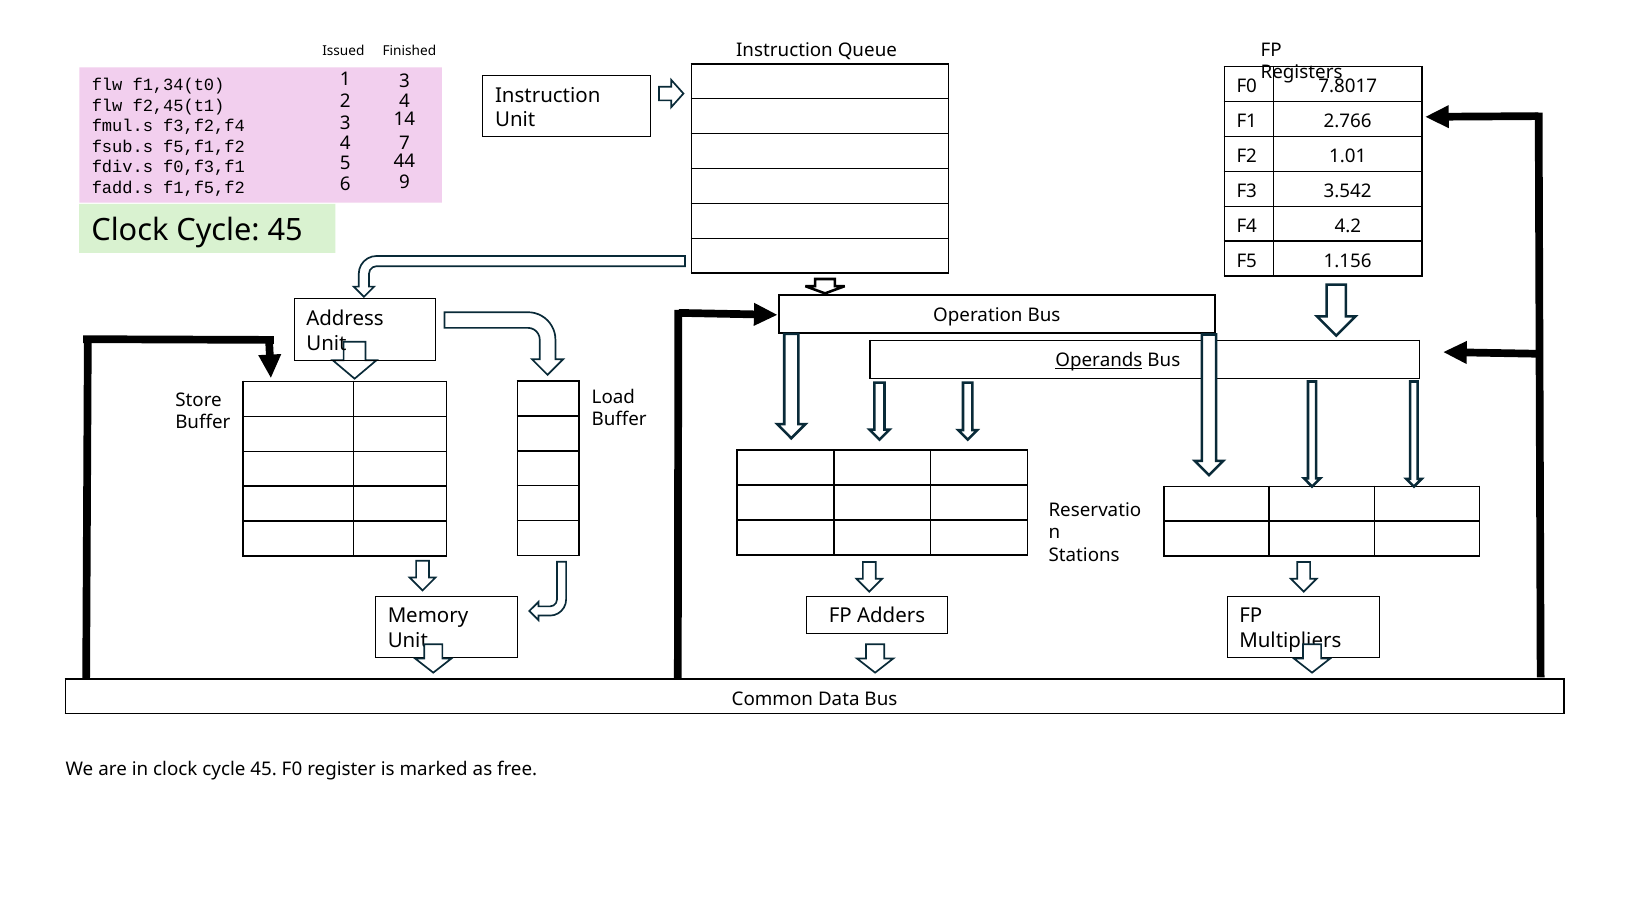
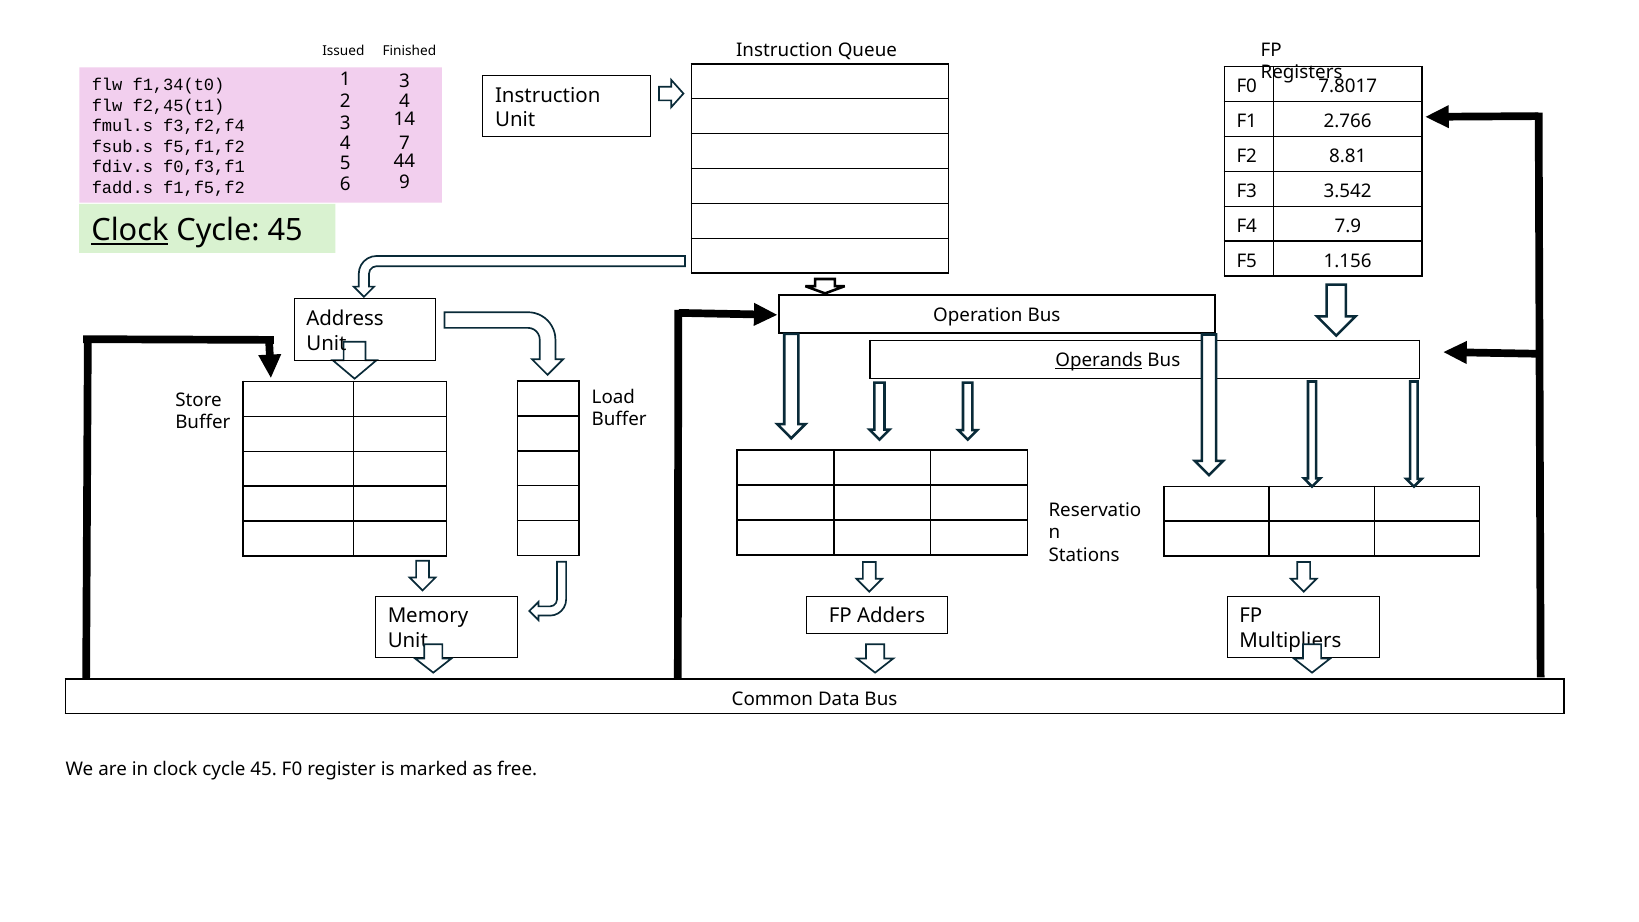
1.01: 1.01 -> 8.81
4.2: 4.2 -> 7.9
Clock at (130, 230) underline: none -> present
